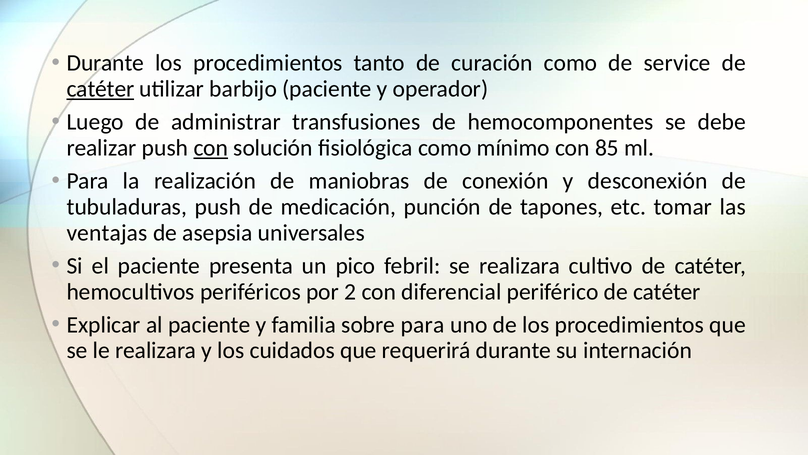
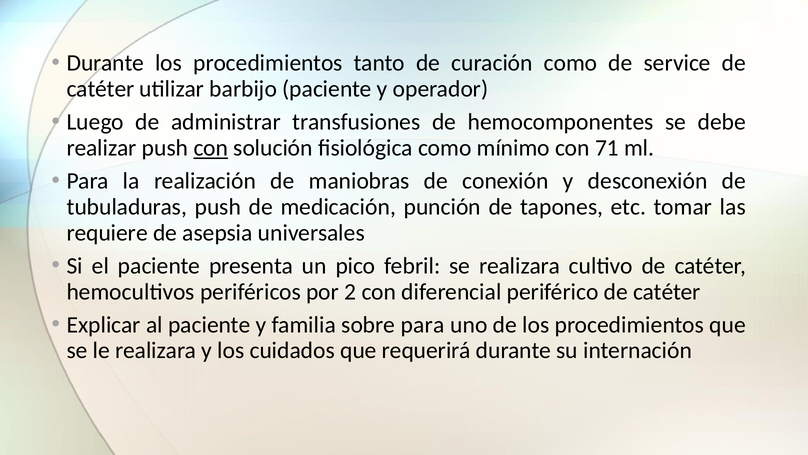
catéter at (100, 89) underline: present -> none
85: 85 -> 71
ventajas: ventajas -> requiere
